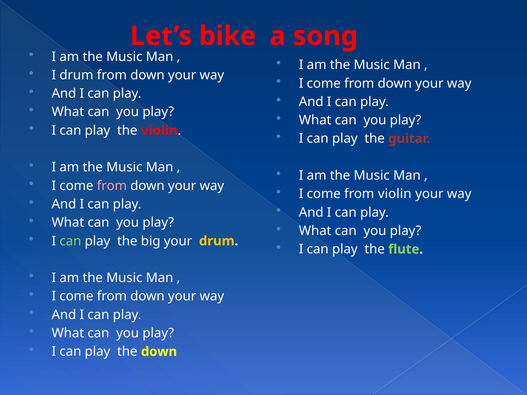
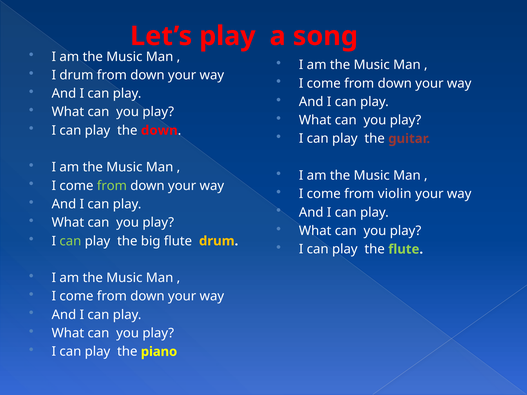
bike at (227, 36): bike -> play
the violin: violin -> down
from at (112, 186) colour: pink -> light green
big your: your -> flute
the down: down -> piano
